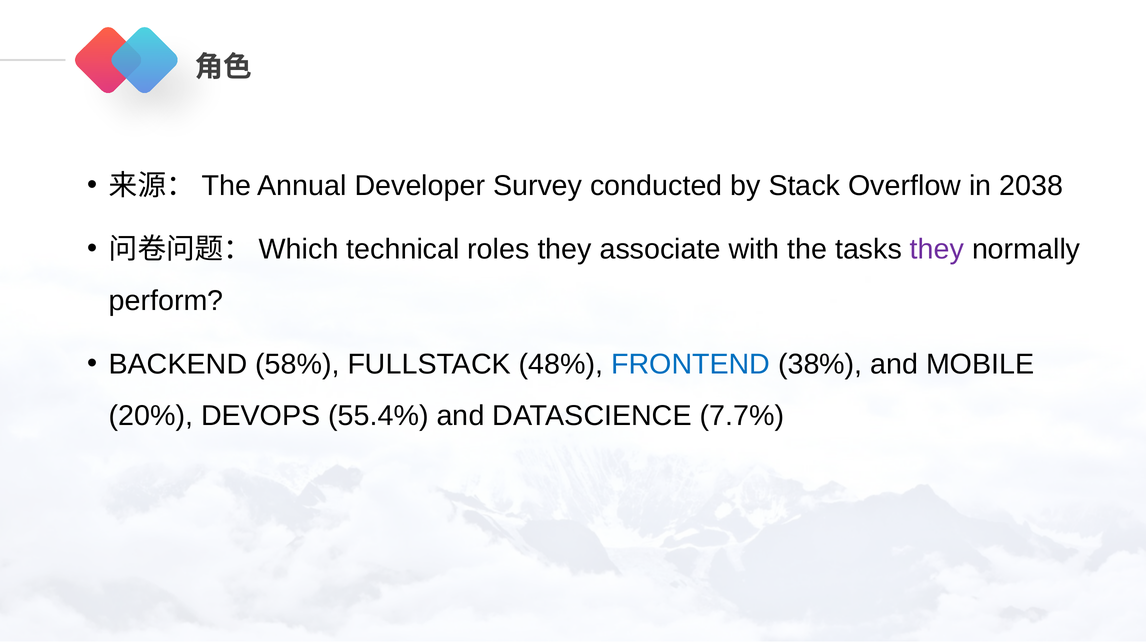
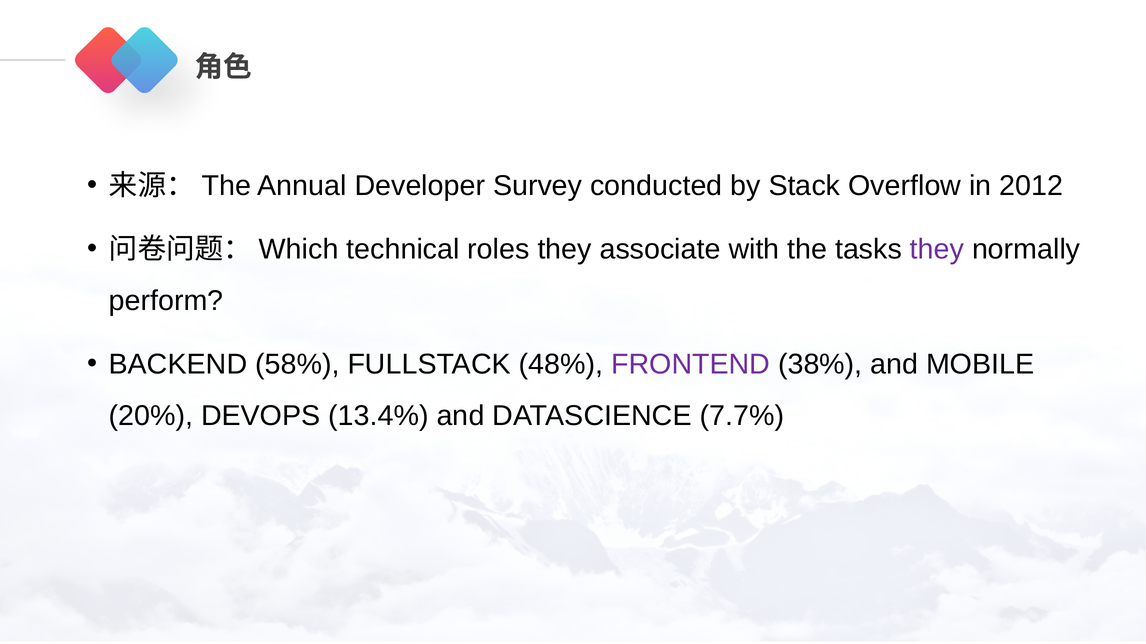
2038: 2038 -> 2012
FRONTEND colour: blue -> purple
55.4%: 55.4% -> 13.4%
